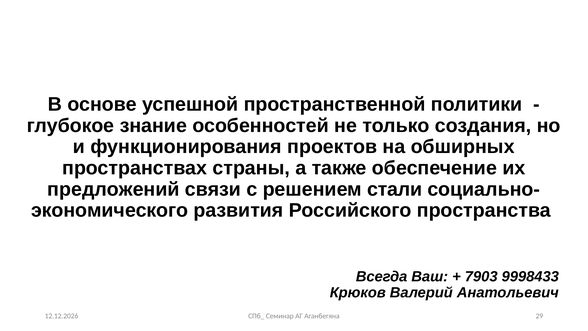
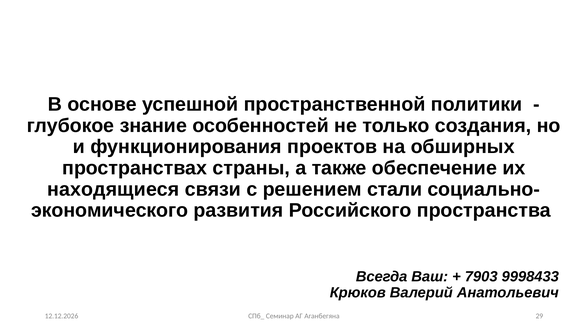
предложений: предложений -> находящиеся
